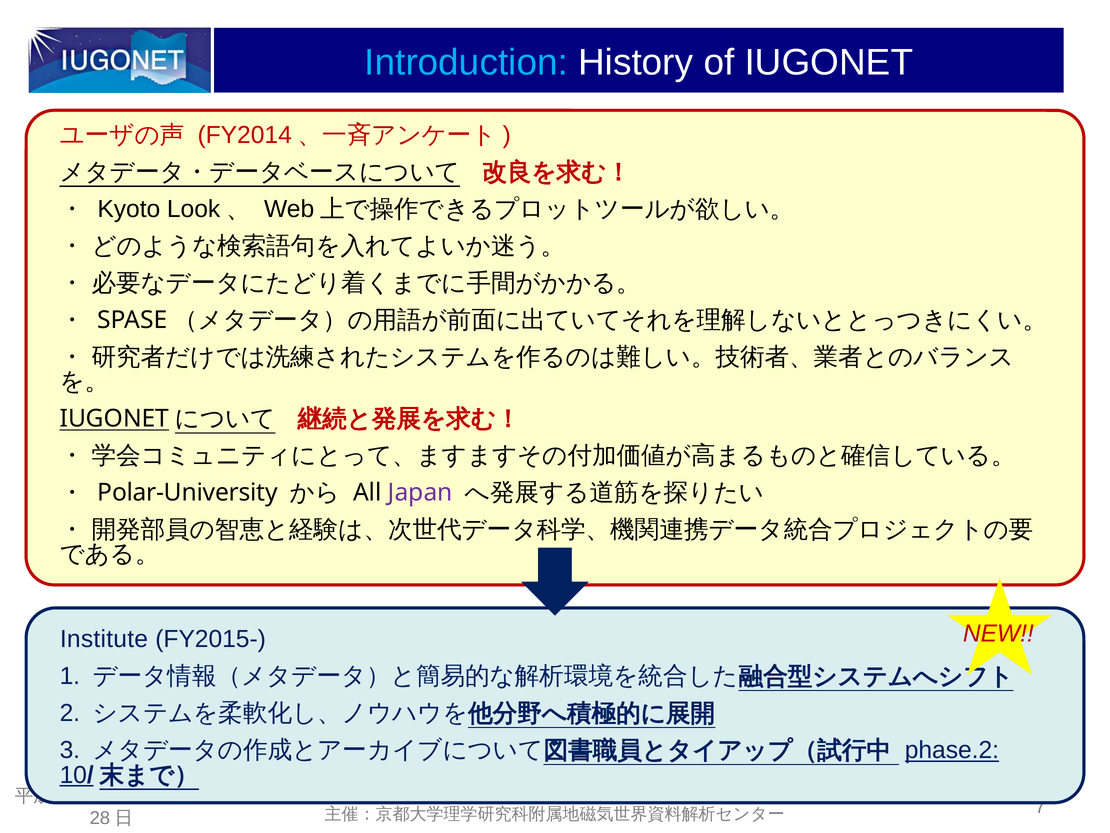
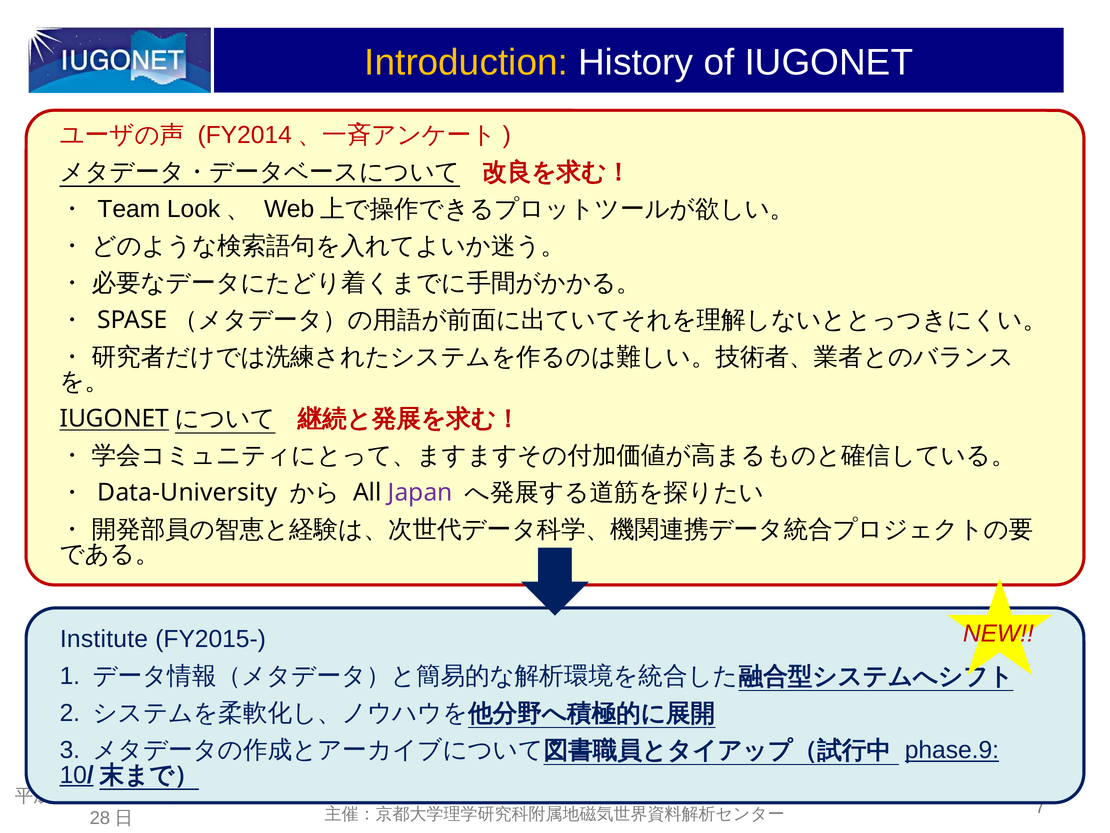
Introduction colour: light blue -> yellow
Kyoto: Kyoto -> Team
Polar-University: Polar-University -> Data-University
phase.2: phase.2 -> phase.9
